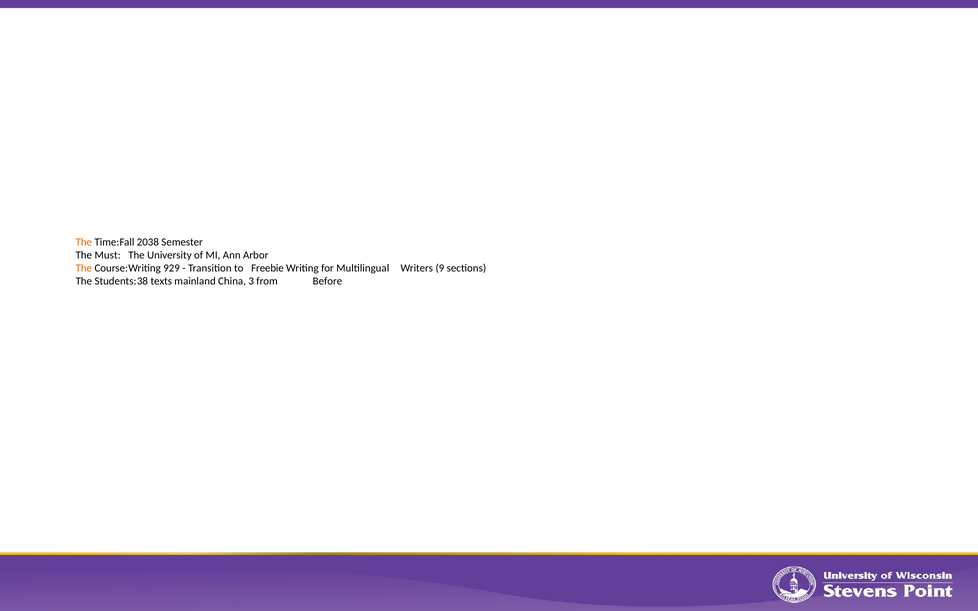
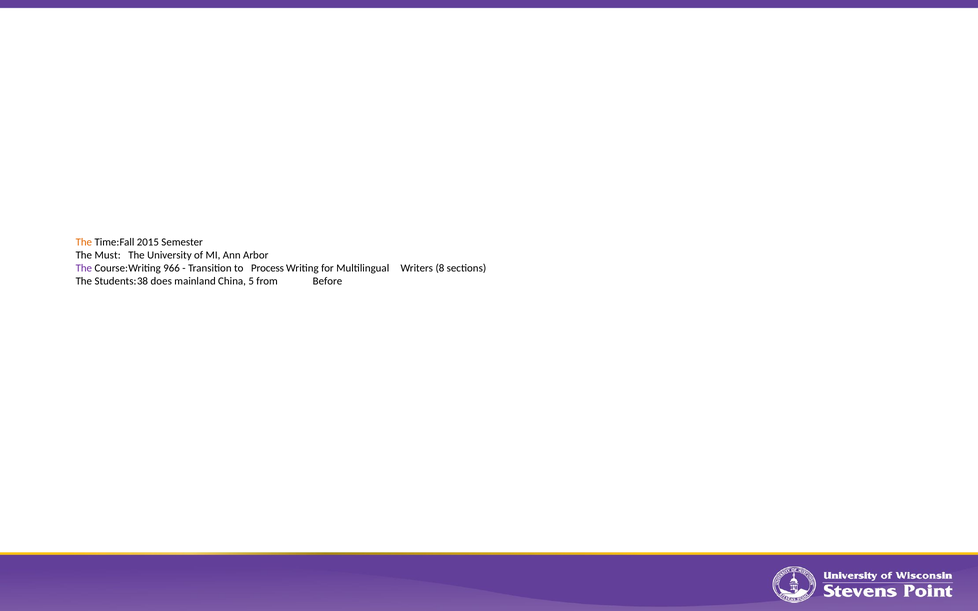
2038: 2038 -> 2015
The at (84, 268) colour: orange -> purple
929: 929 -> 966
Freebie: Freebie -> Process
9: 9 -> 8
texts: texts -> does
3: 3 -> 5
